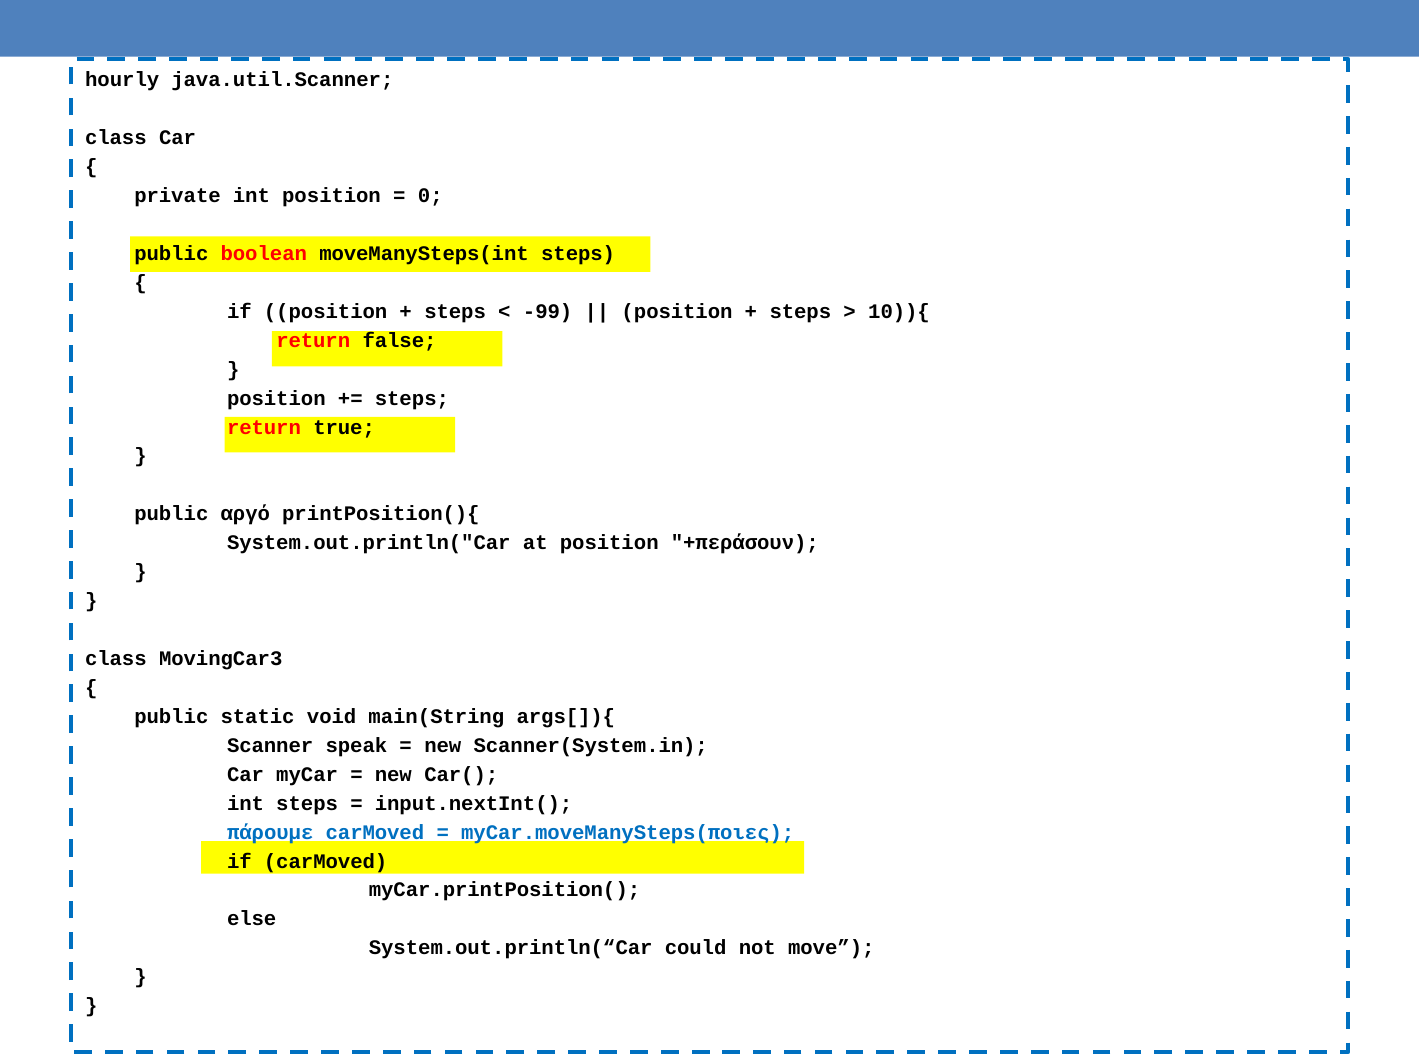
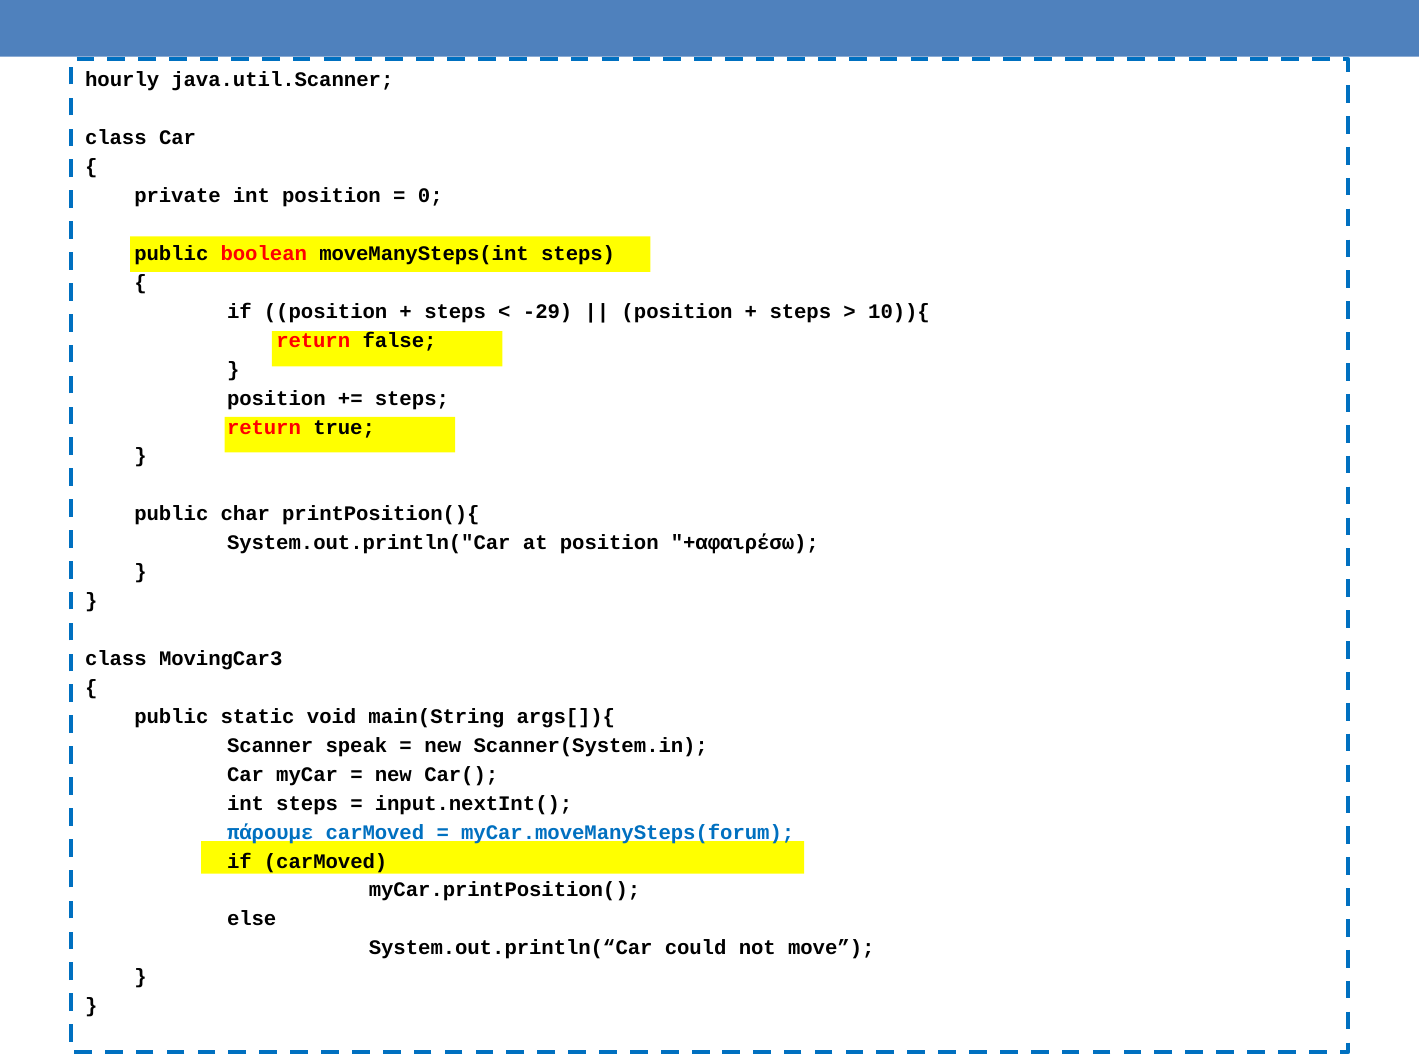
-99: -99 -> -29
αργό: αργό -> char
+περάσουν: +περάσουν -> +αφαιρέσω
myCar.moveManySteps(ποιες: myCar.moveManySteps(ποιες -> myCar.moveManySteps(forum
